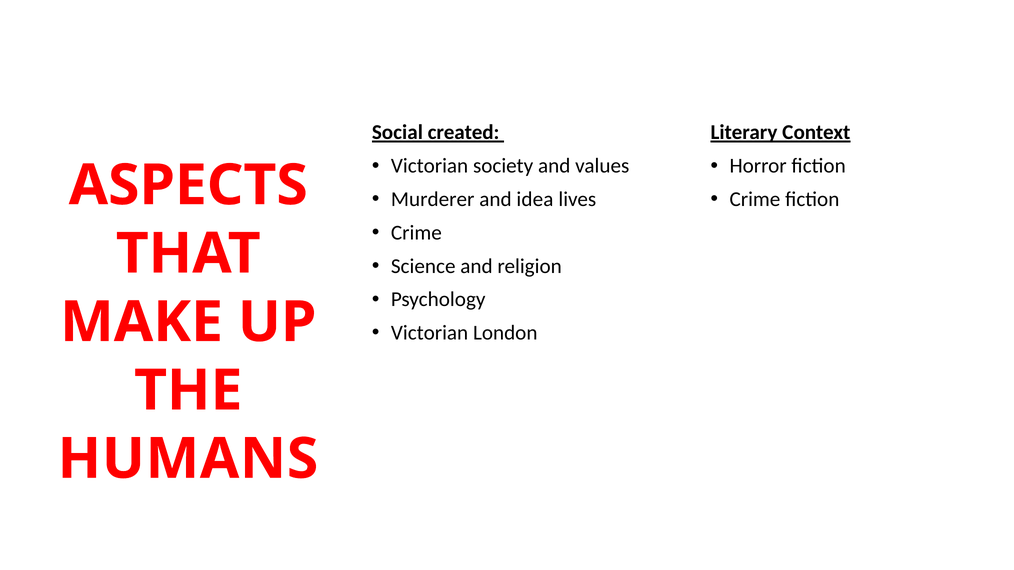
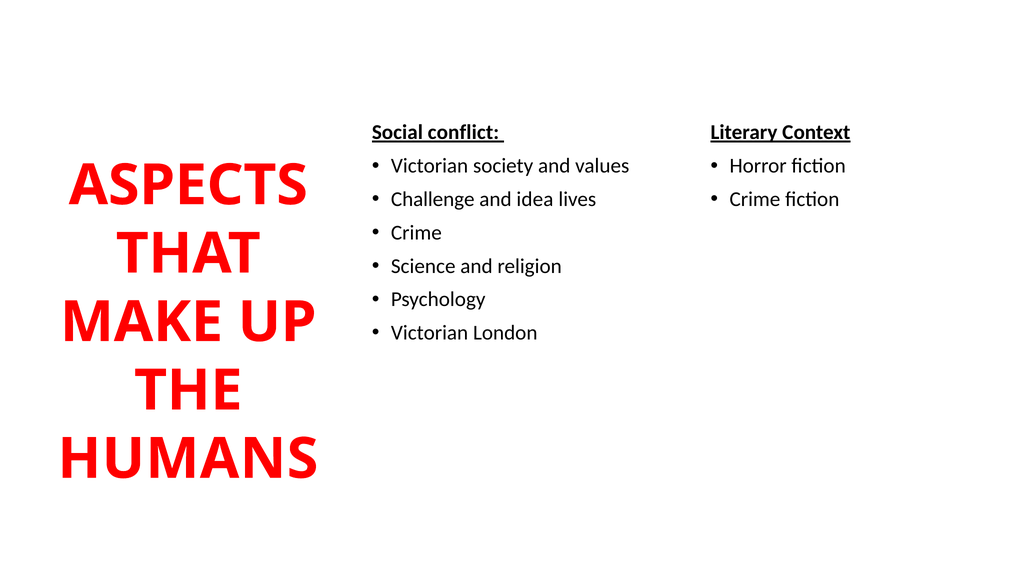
created: created -> conflict
Murderer: Murderer -> Challenge
